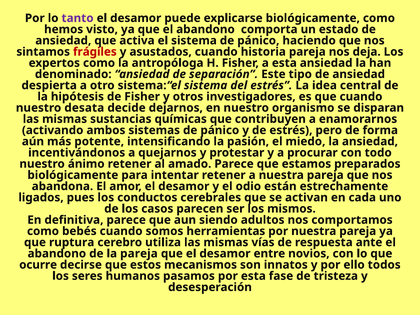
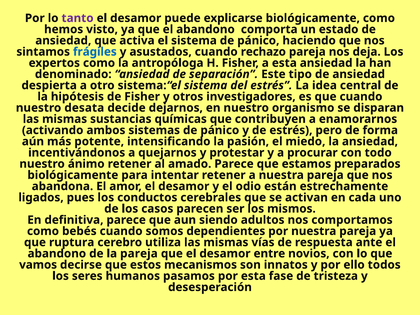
frágiles colour: red -> blue
historia: historia -> rechazo
herramientas: herramientas -> dependientes
ocurre: ocurre -> vamos
